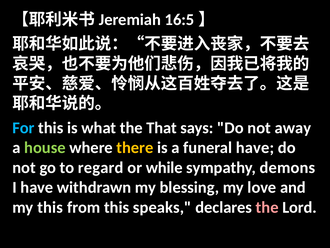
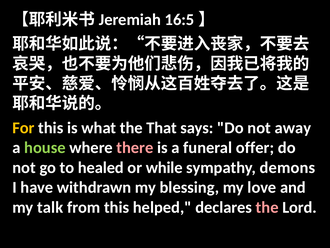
For colour: light blue -> yellow
there colour: yellow -> pink
funeral have: have -> offer
regard: regard -> healed
my this: this -> talk
speaks: speaks -> helped
